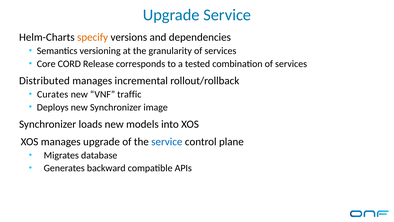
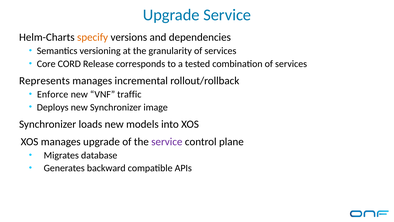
Distributed: Distributed -> Represents
Curates: Curates -> Enforce
service at (167, 142) colour: blue -> purple
